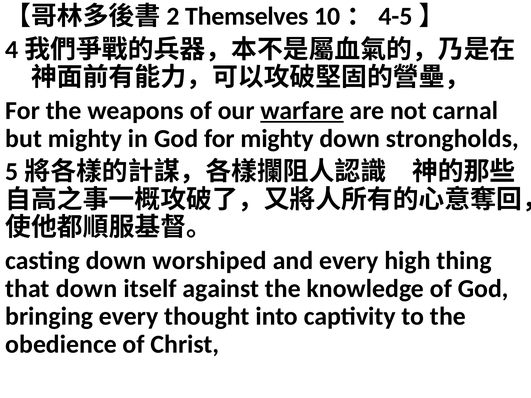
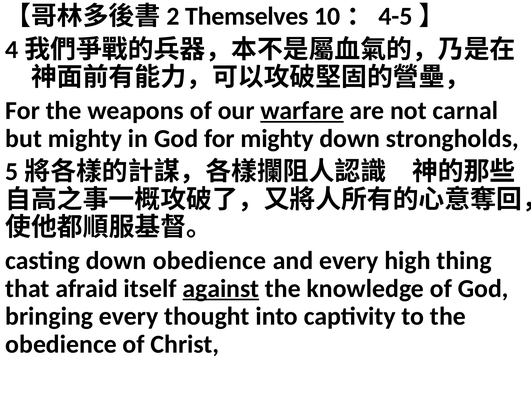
down worshiped: worshiped -> obedience
that down: down -> afraid
against underline: none -> present
